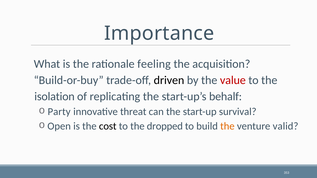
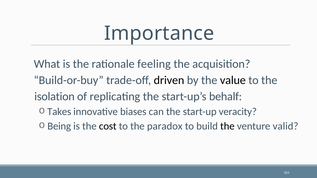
value colour: red -> black
Party: Party -> Takes
threat: threat -> biases
survival: survival -> veracity
Open: Open -> Being
dropped: dropped -> paradox
the at (227, 126) colour: orange -> black
